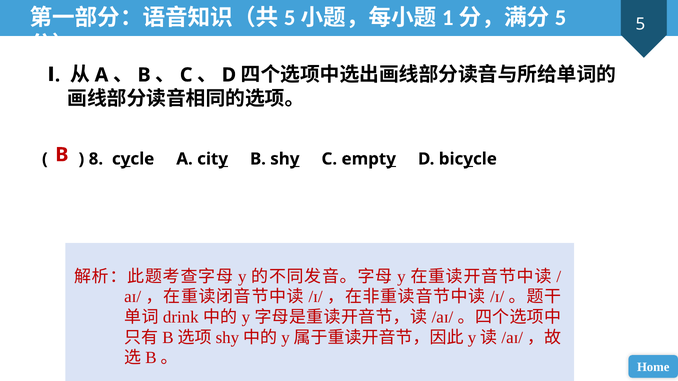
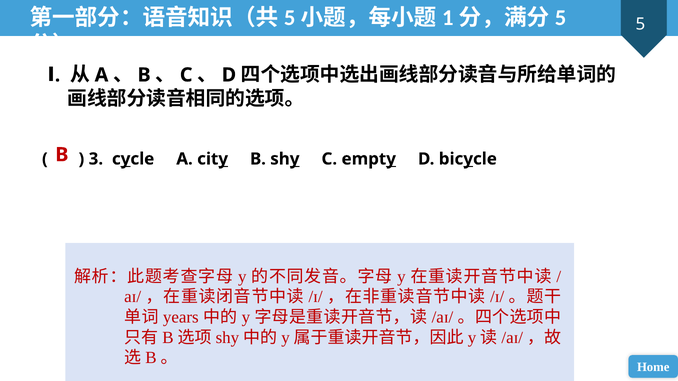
8: 8 -> 3
drink: drink -> years
